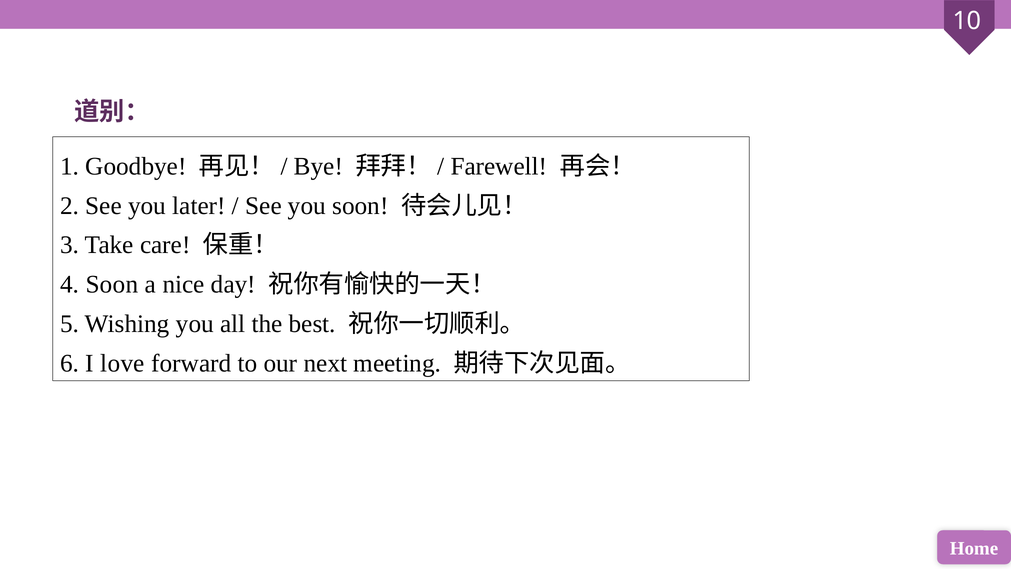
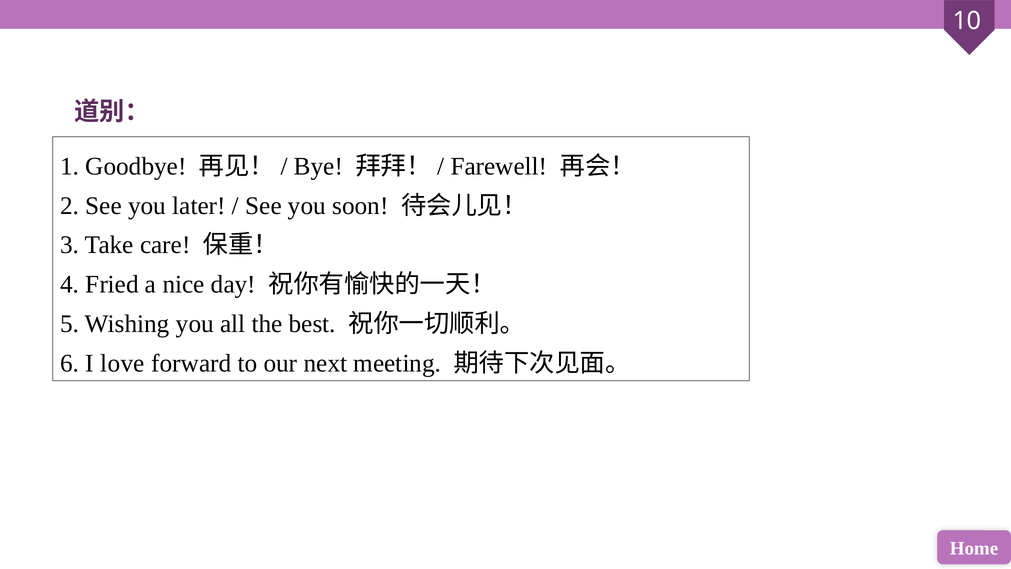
4 Soon: Soon -> Fried
